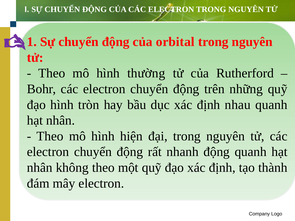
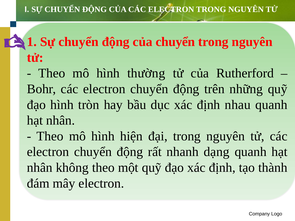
của orbital: orbital -> chuyển
nhanh động: động -> dạng
